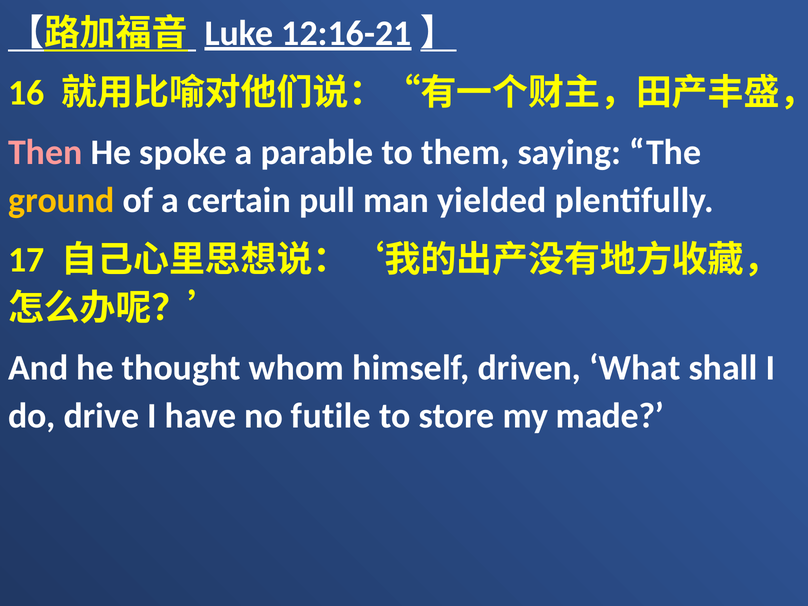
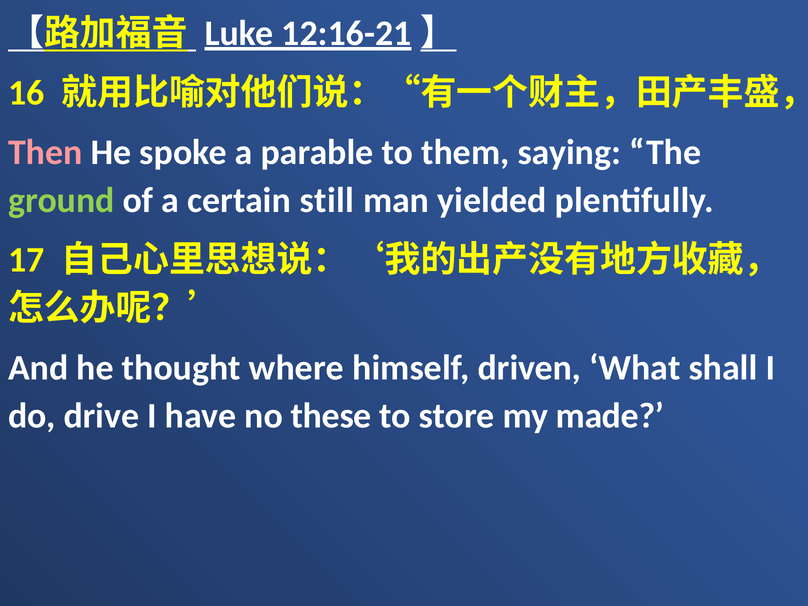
ground colour: yellow -> light green
pull: pull -> still
whom: whom -> where
futile: futile -> these
